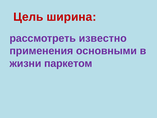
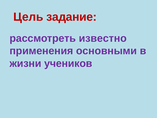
ширина: ширина -> задание
паркетом: паркетом -> учеников
